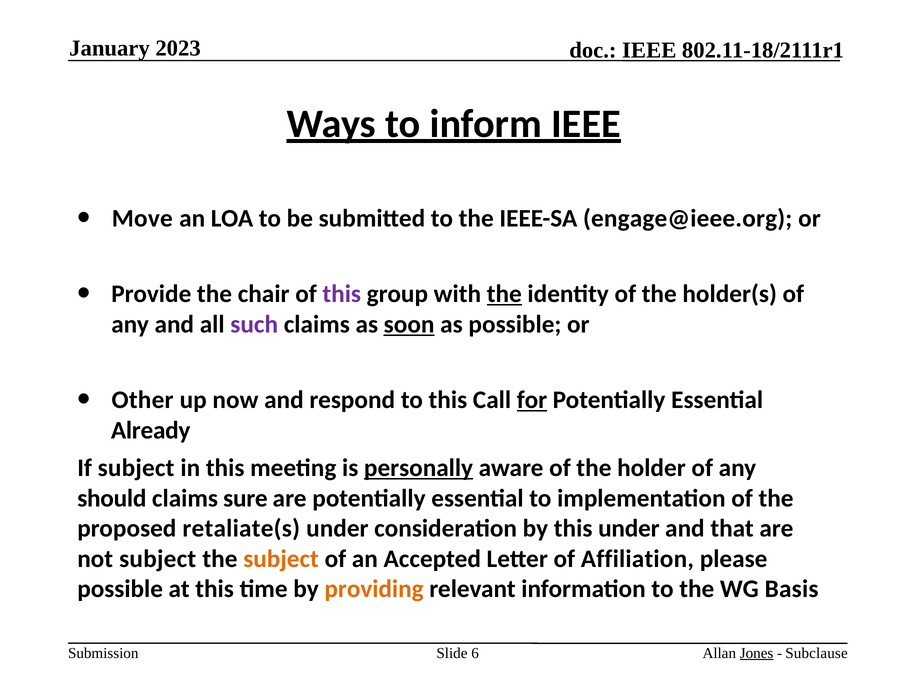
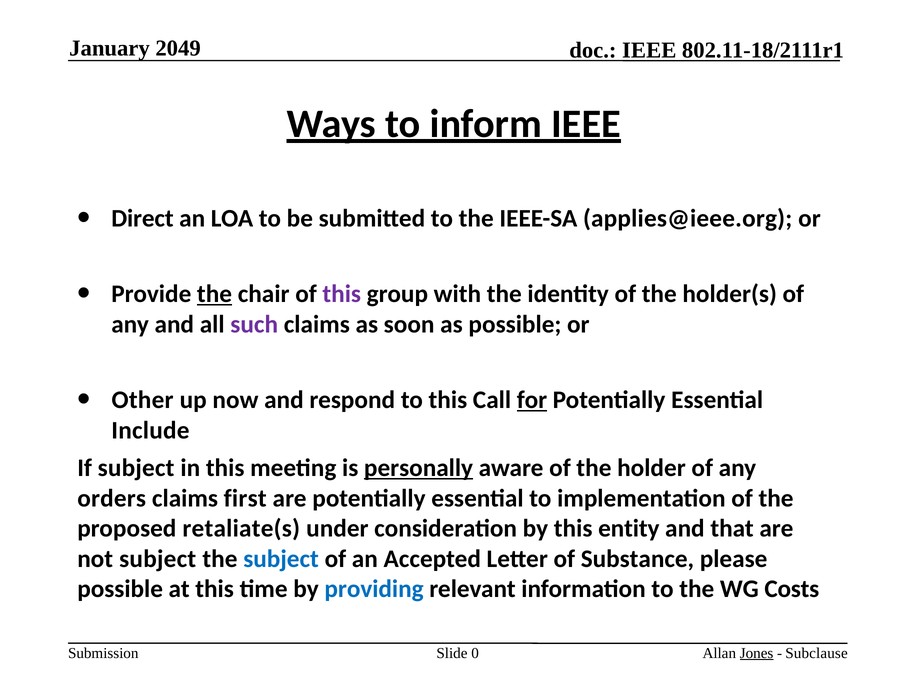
2023: 2023 -> 2049
Move: Move -> Direct
engage@ieee.org: engage@ieee.org -> applies@ieee.org
the at (214, 294) underline: none -> present
the at (504, 294) underline: present -> none
soon underline: present -> none
Already: Already -> Include
should: should -> orders
sure: sure -> first
this under: under -> entity
subject at (281, 559) colour: orange -> blue
Affiliation: Affiliation -> Substance
providing colour: orange -> blue
Basis: Basis -> Costs
6: 6 -> 0
